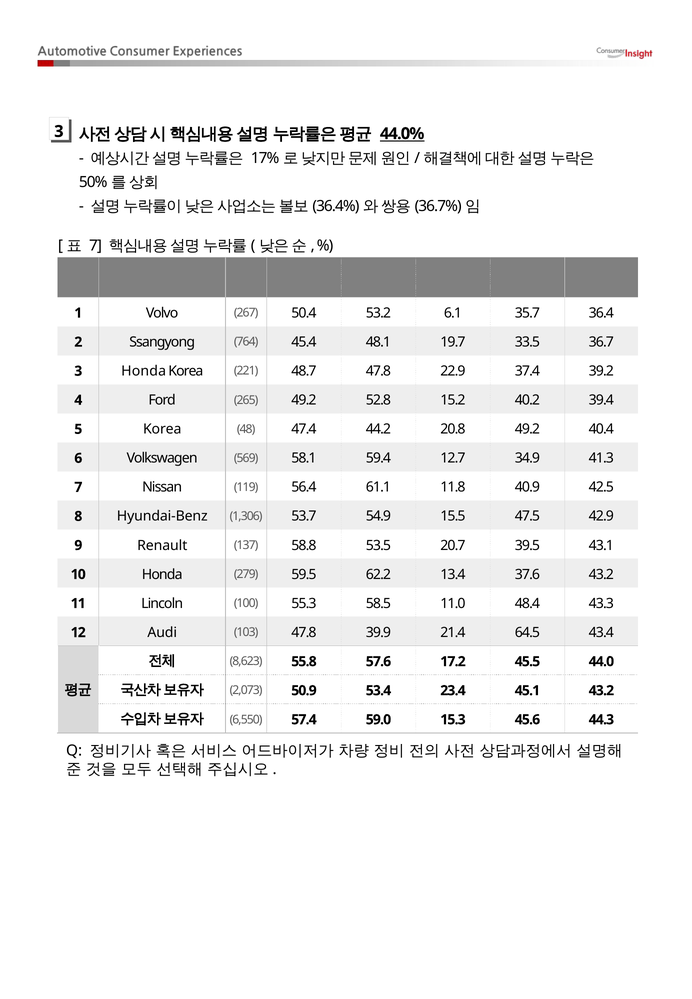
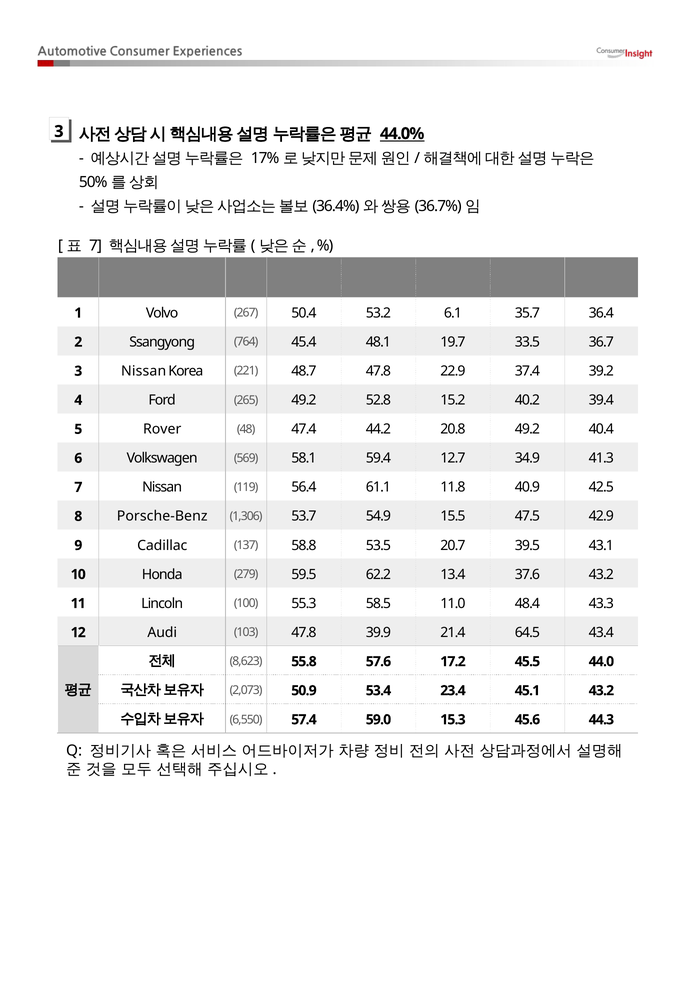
3 Honda: Honda -> Nissan
5 Korea: Korea -> Rover
Hyundai-Benz: Hyundai-Benz -> Porsche-Benz
Renault: Renault -> Cadillac
